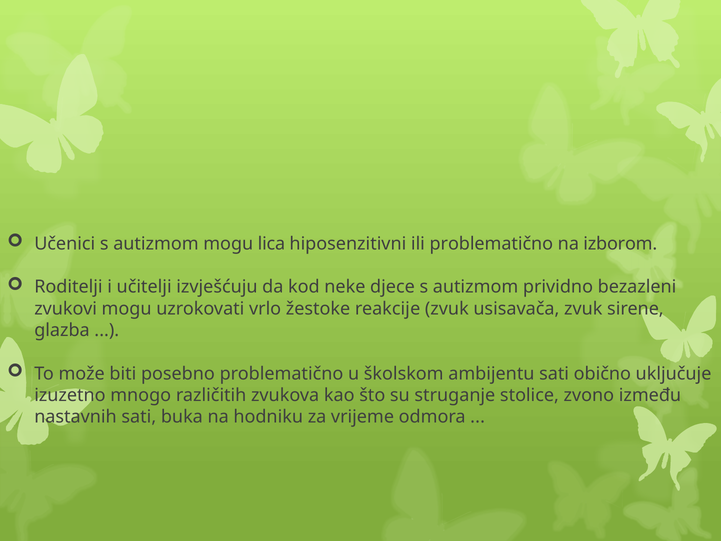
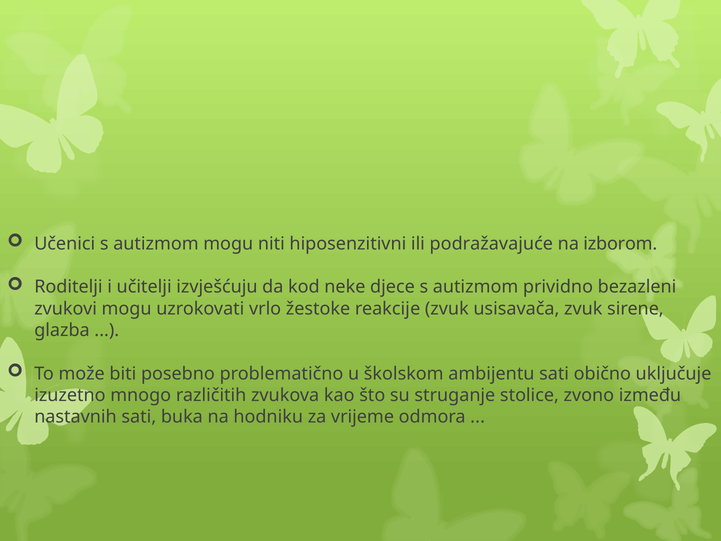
lica: lica -> niti
ili problematično: problematično -> podražavajuće
